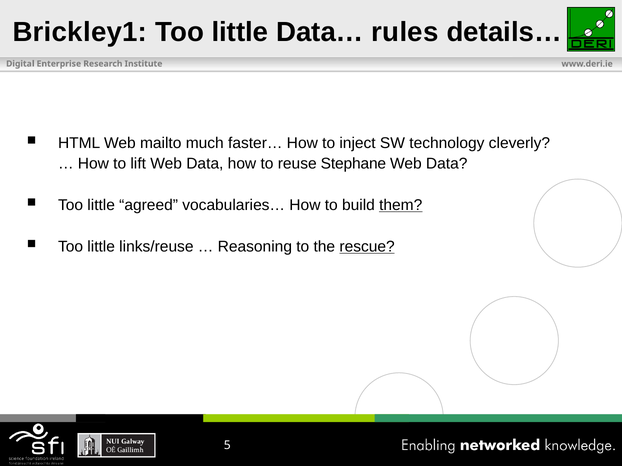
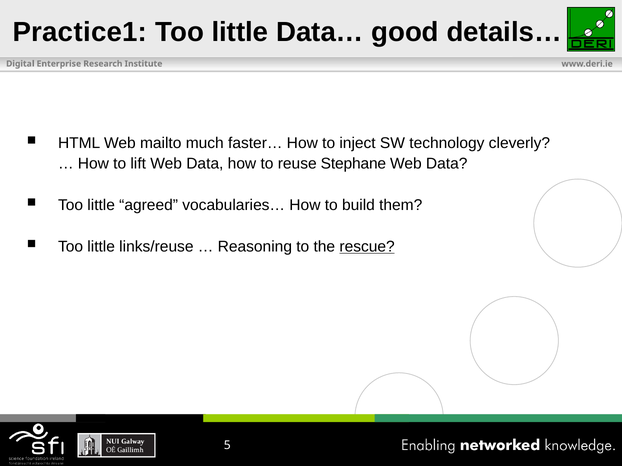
Brickley1: Brickley1 -> Practice1
rules: rules -> good
them underline: present -> none
